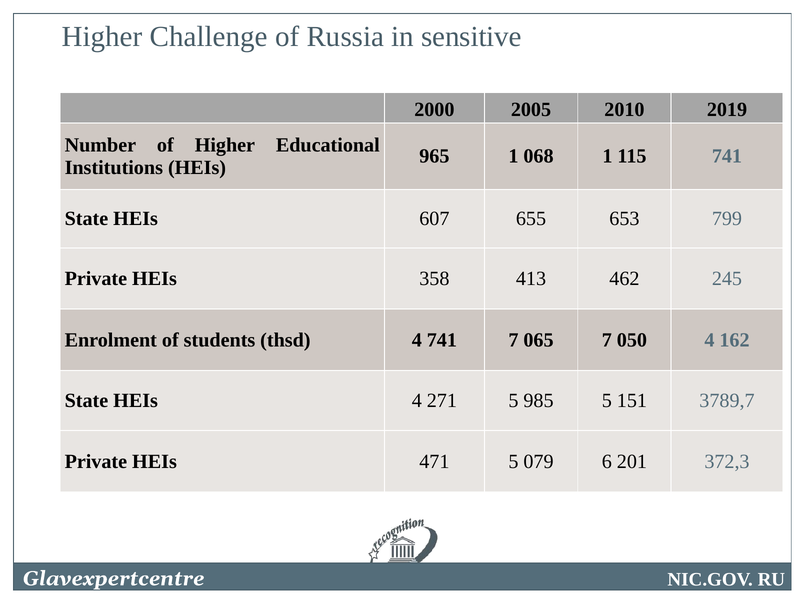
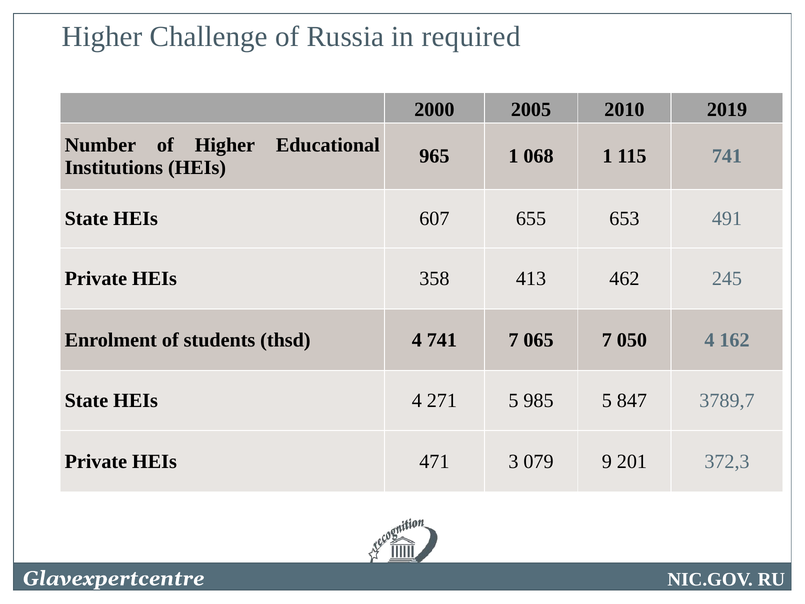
sensitive: sensitive -> required
799: 799 -> 491
151: 151 -> 847
471 5: 5 -> 3
6: 6 -> 9
